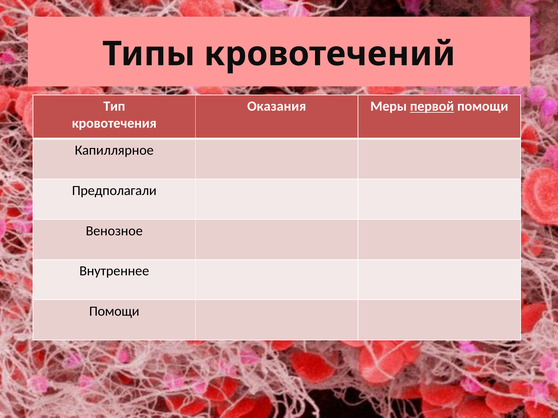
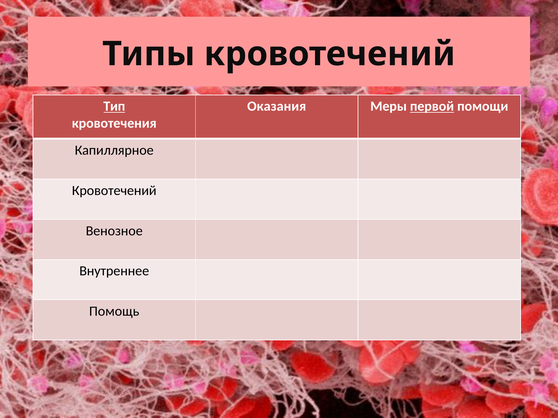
Тип underline: none -> present
Предполагали at (114, 191): Предполагали -> Кровотечений
Помощи at (114, 312): Помощи -> Помощь
